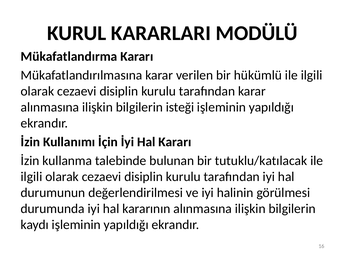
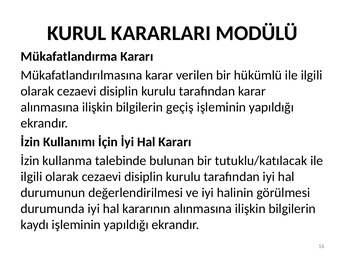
isteği: isteği -> geçiş
